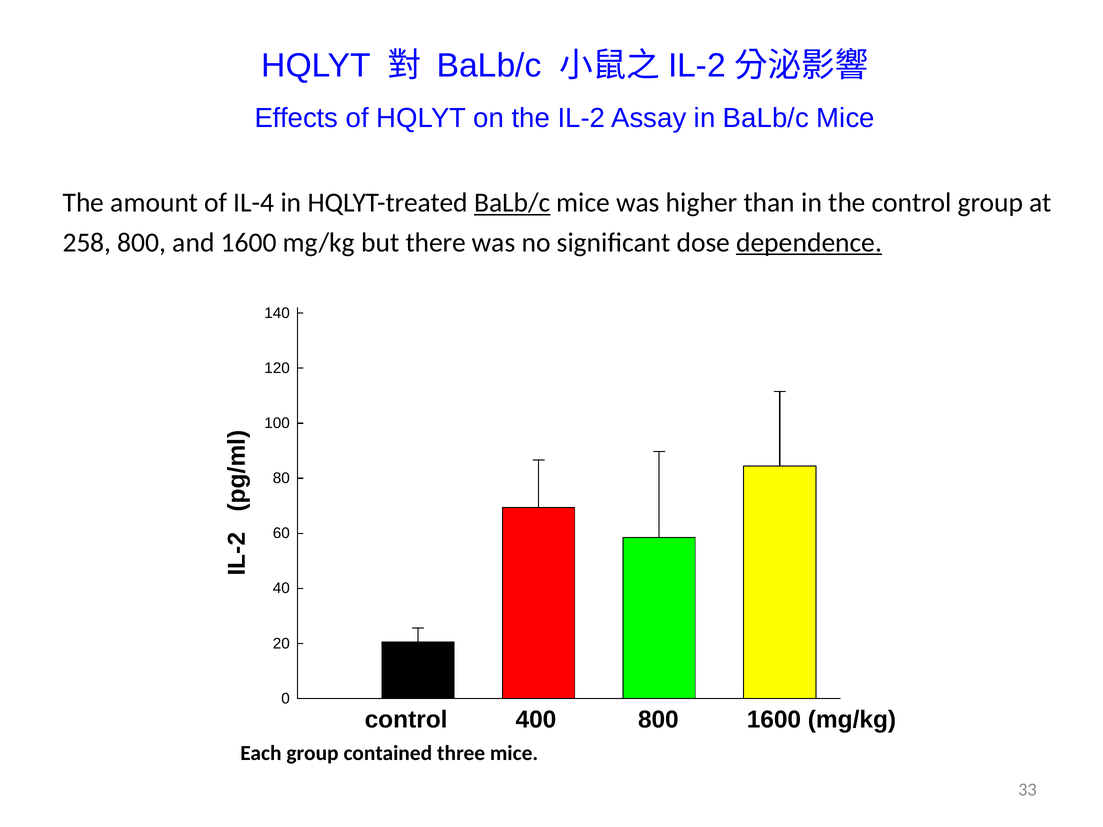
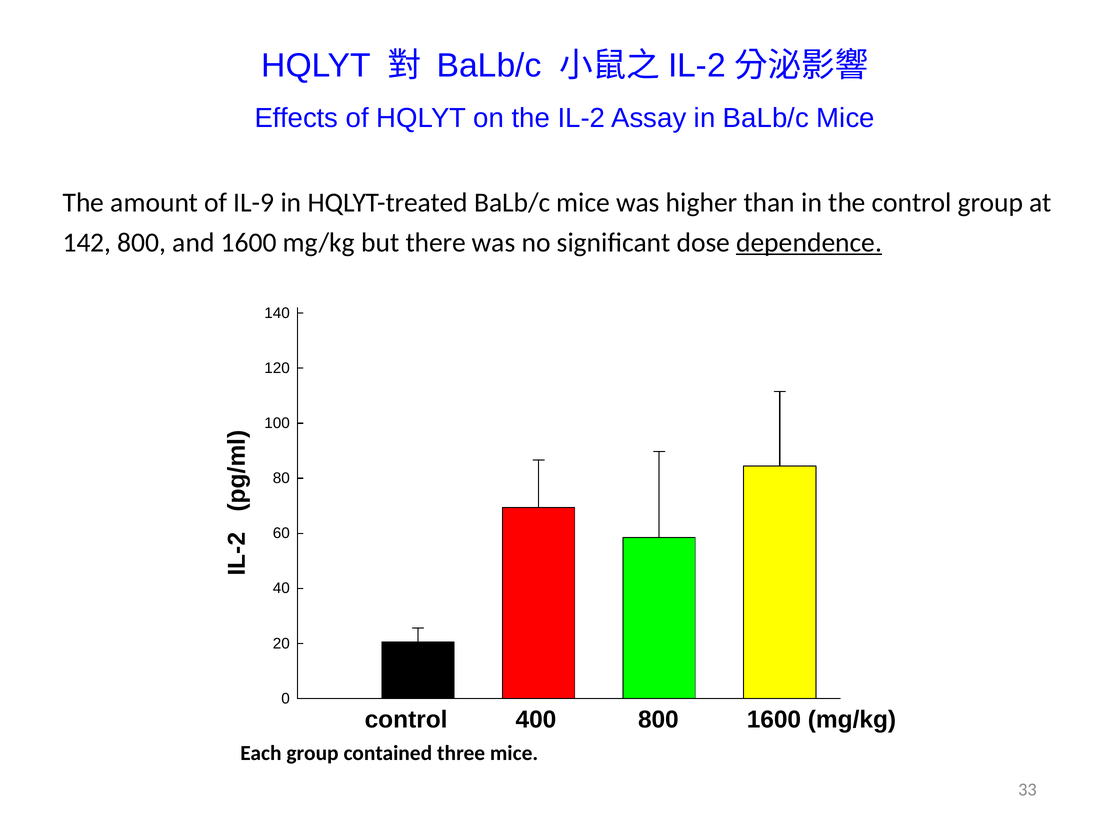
IL-4: IL-4 -> IL-9
BaLb/c at (512, 203) underline: present -> none
258: 258 -> 142
